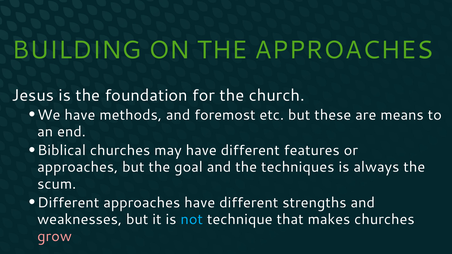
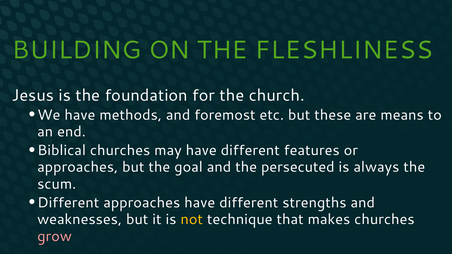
THE APPROACHES: APPROACHES -> FLESHLINESS
techniques: techniques -> persecuted
not colour: light blue -> yellow
